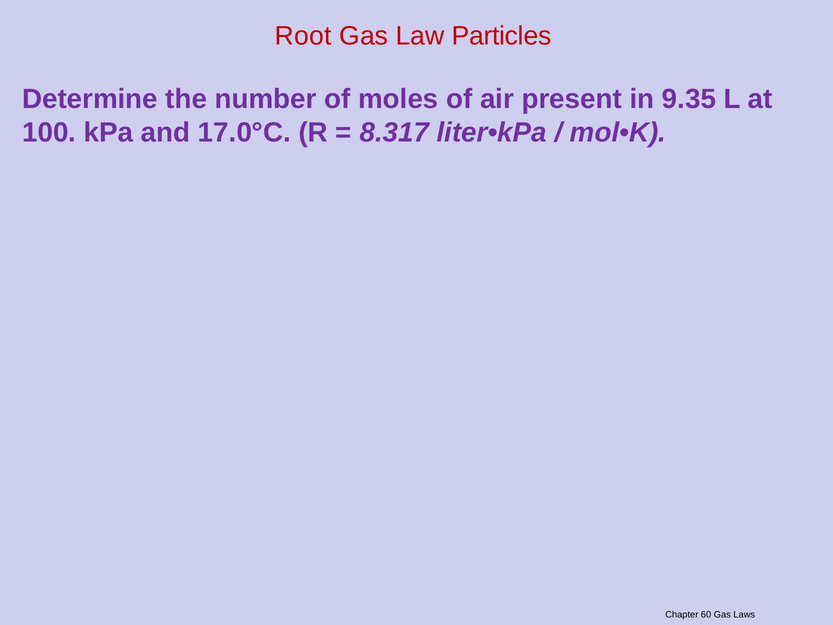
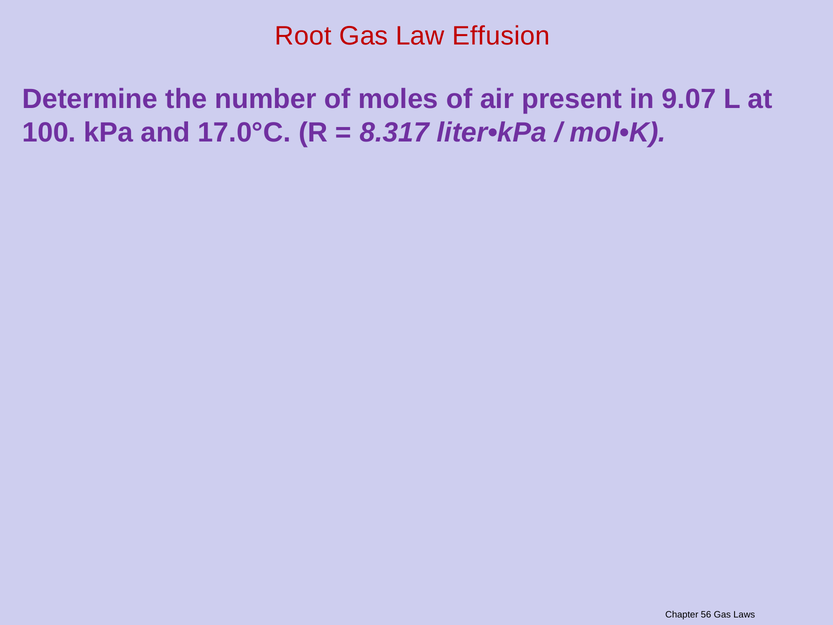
Particles: Particles -> Effusion
9.35: 9.35 -> 9.07
60: 60 -> 56
